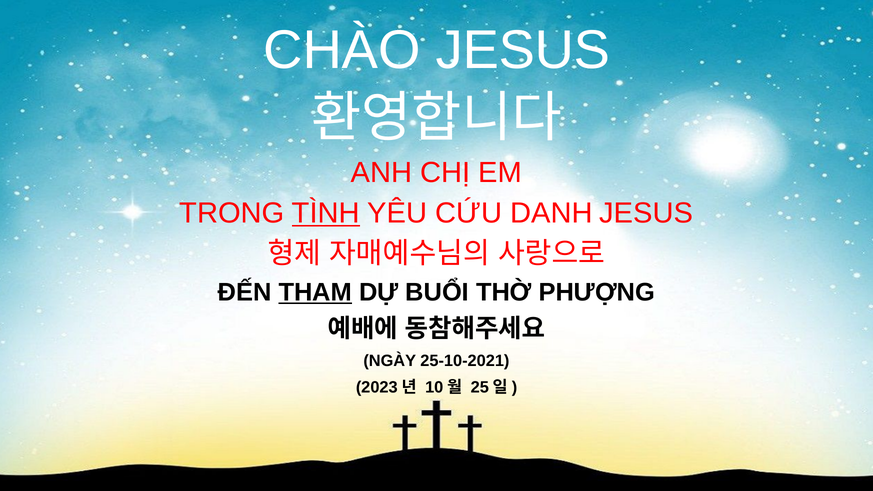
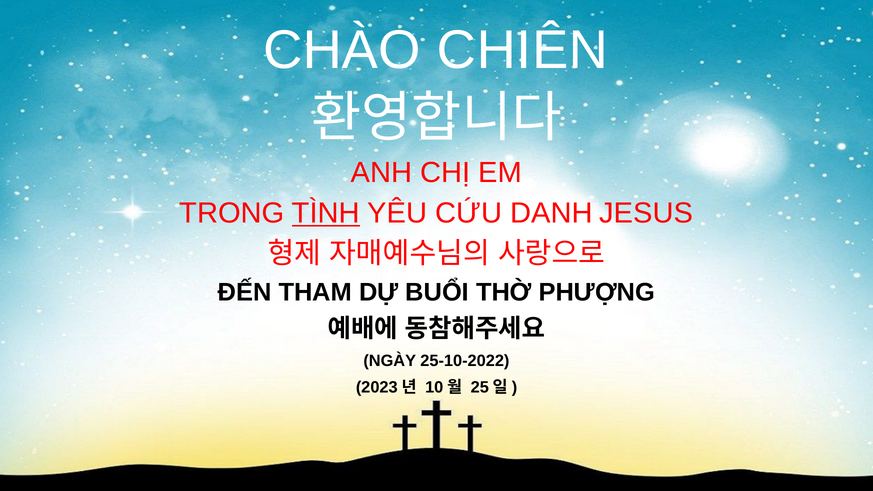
CHÀO JESUS: JESUS -> CHIÊN
THAM underline: present -> none
25-10-2021: 25-10-2021 -> 25-10-2022
